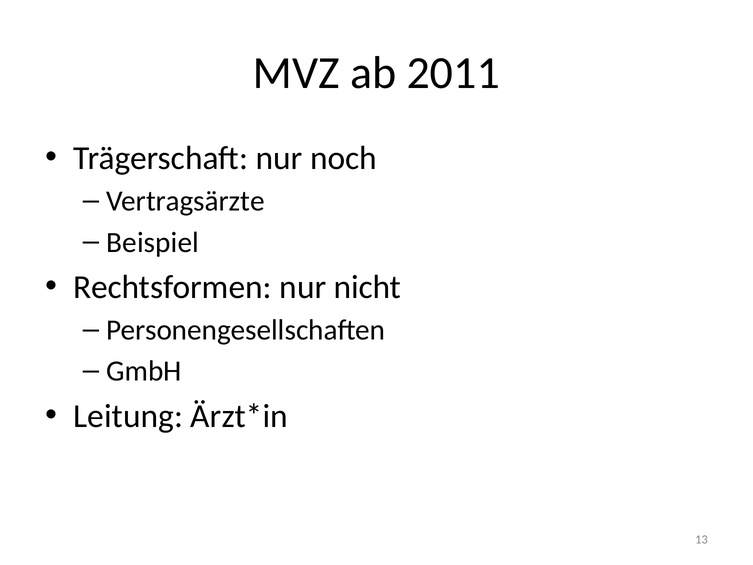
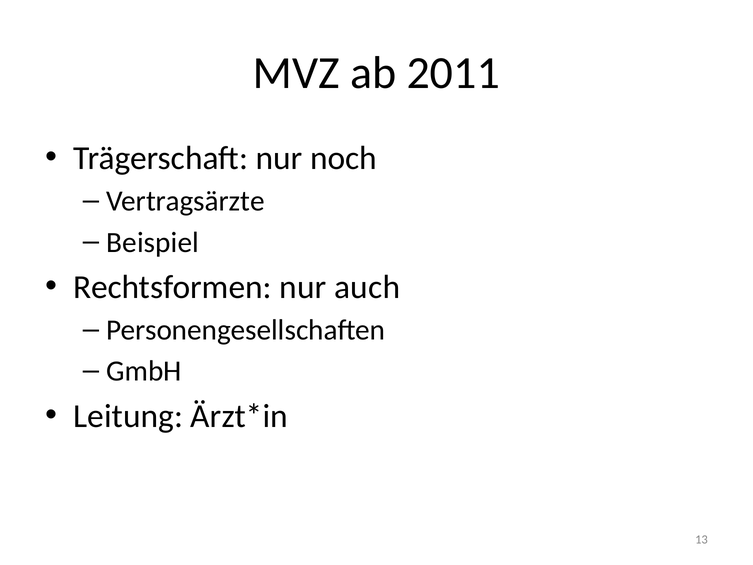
nicht: nicht -> auch
